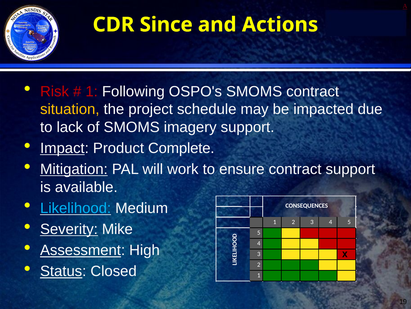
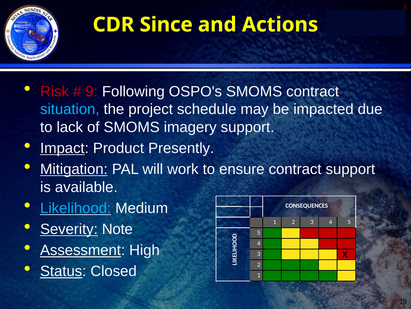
1 at (92, 91): 1 -> 9
situation colour: yellow -> light blue
Complete: Complete -> Presently
Mike: Mike -> Note
